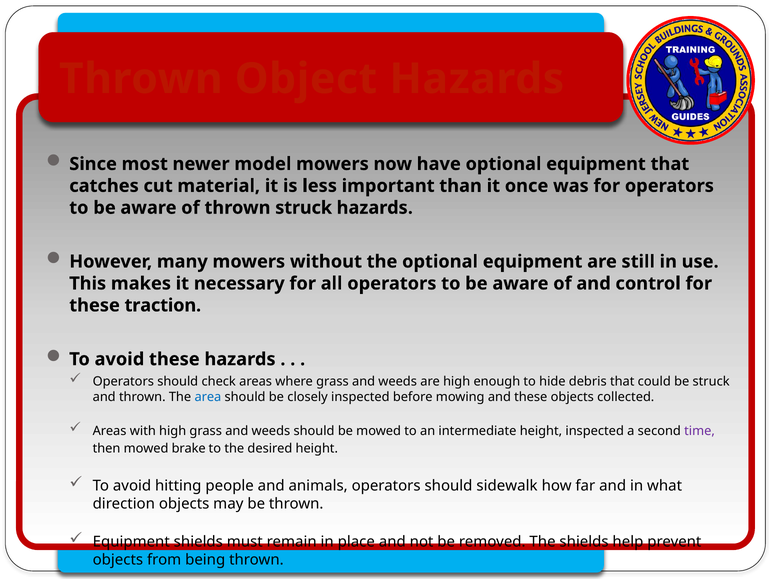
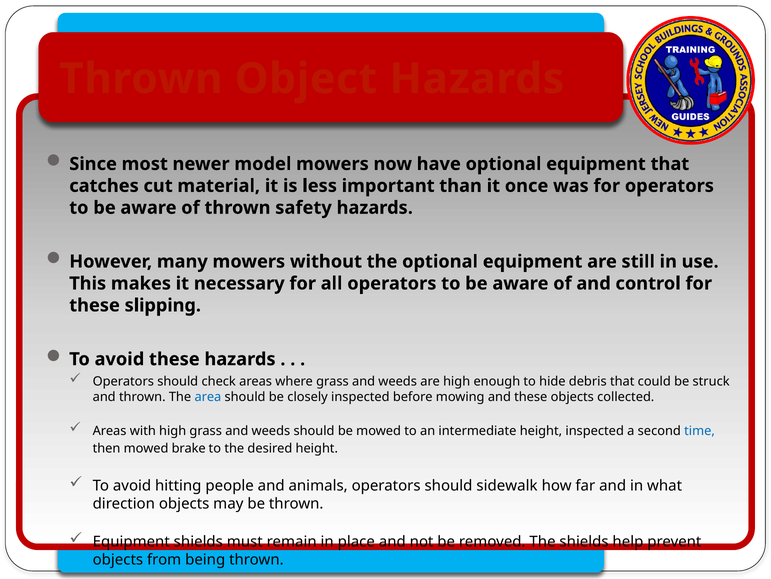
struck at (304, 207): struck -> safety
traction: traction -> slipping
time colour: purple -> blue
